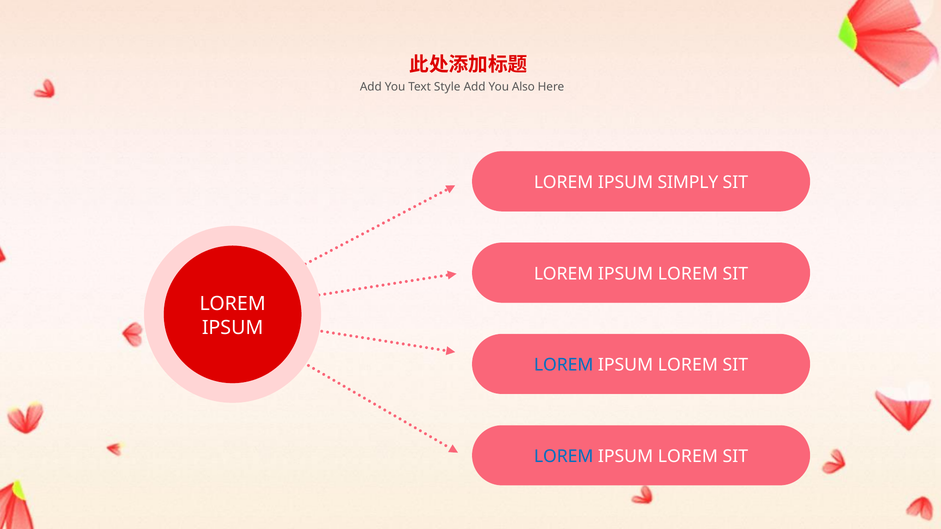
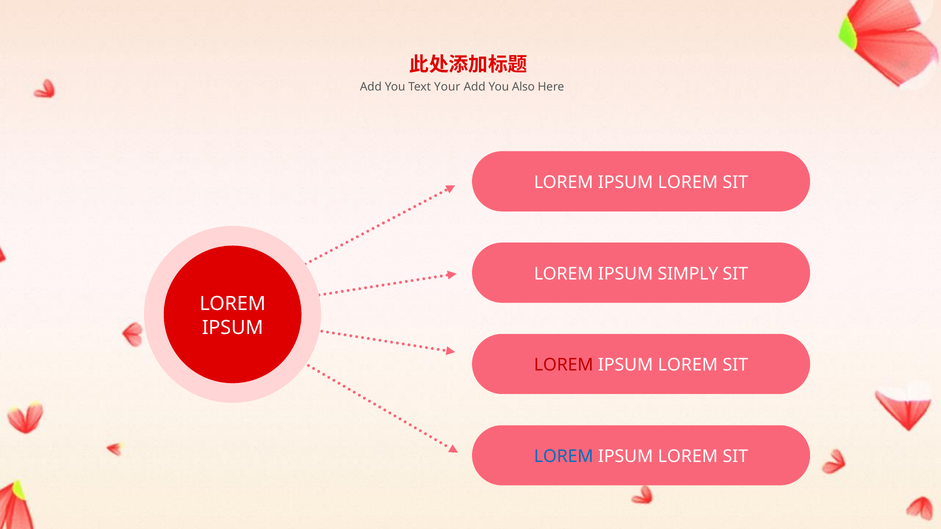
Style: Style -> Your
SIMPLY at (688, 183): SIMPLY -> LOREM
LOREM at (688, 274): LOREM -> SIMPLY
LOREM at (564, 365) colour: blue -> red
